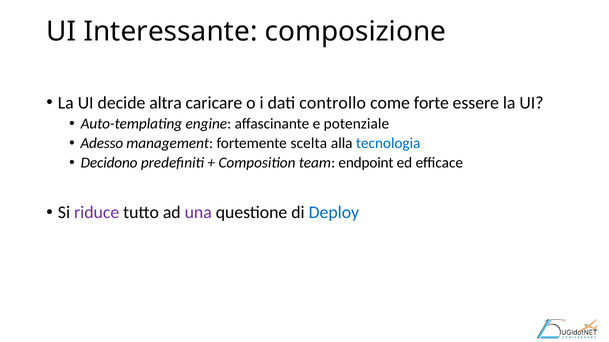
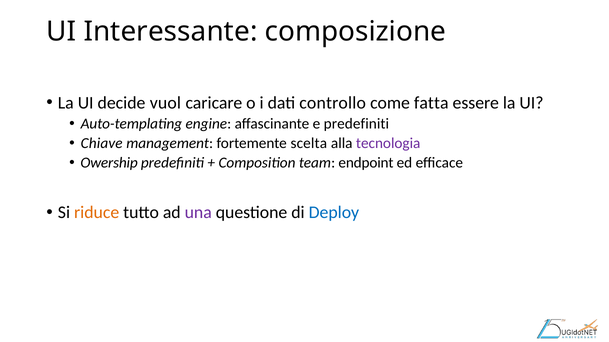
altra: altra -> vuol
forte: forte -> fatta
e potenziale: potenziale -> predefiniti
Adesso: Adesso -> Chiave
tecnologia colour: blue -> purple
Decidono: Decidono -> Owership
riduce colour: purple -> orange
